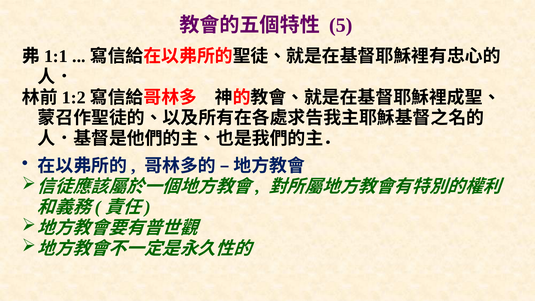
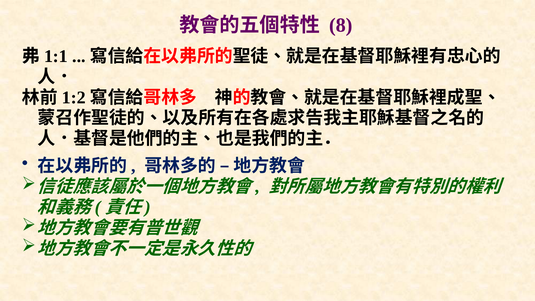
5: 5 -> 8
